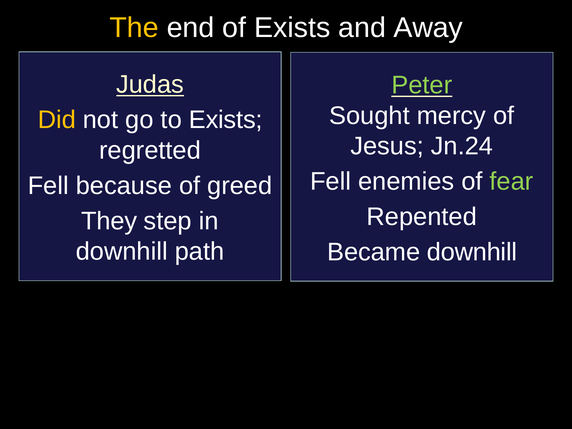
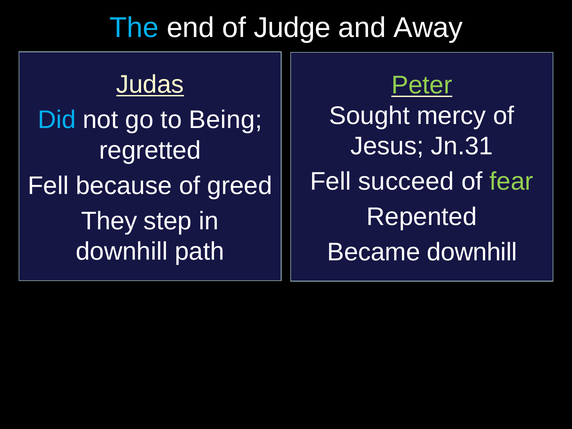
The colour: yellow -> light blue
of Exists: Exists -> Judge
Did colour: yellow -> light blue
to Exists: Exists -> Being
Jn.24: Jn.24 -> Jn.31
enemies: enemies -> succeed
